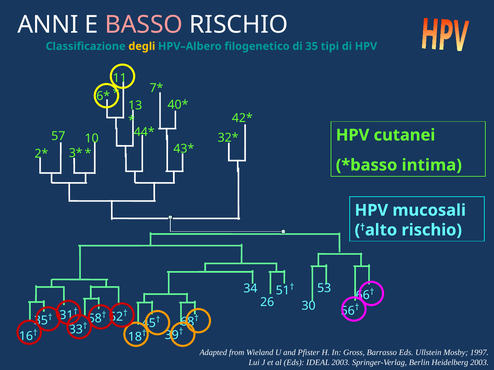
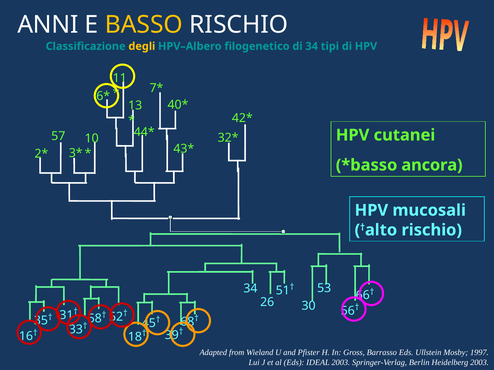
BASSO colour: pink -> yellow
di 35: 35 -> 34
intima: intima -> ancora
